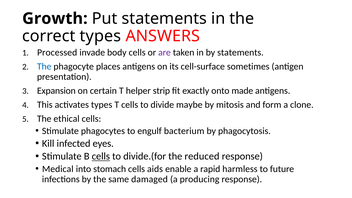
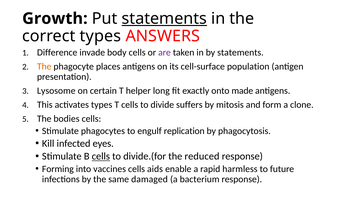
statements at (164, 19) underline: none -> present
Processed: Processed -> Difference
The at (44, 66) colour: blue -> orange
sometimes: sometimes -> population
Expansion: Expansion -> Lysosome
strip: strip -> long
maybe: maybe -> suffers
ethical: ethical -> bodies
bacterium: bacterium -> replication
Medical: Medical -> Forming
stomach: stomach -> vaccines
producing: producing -> bacterium
